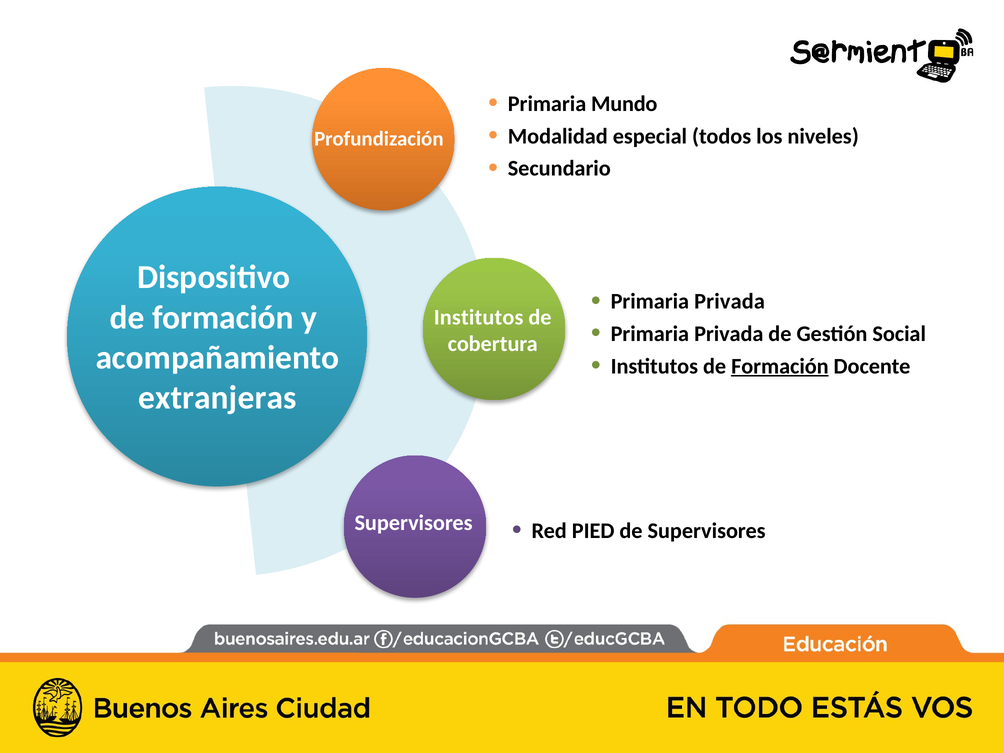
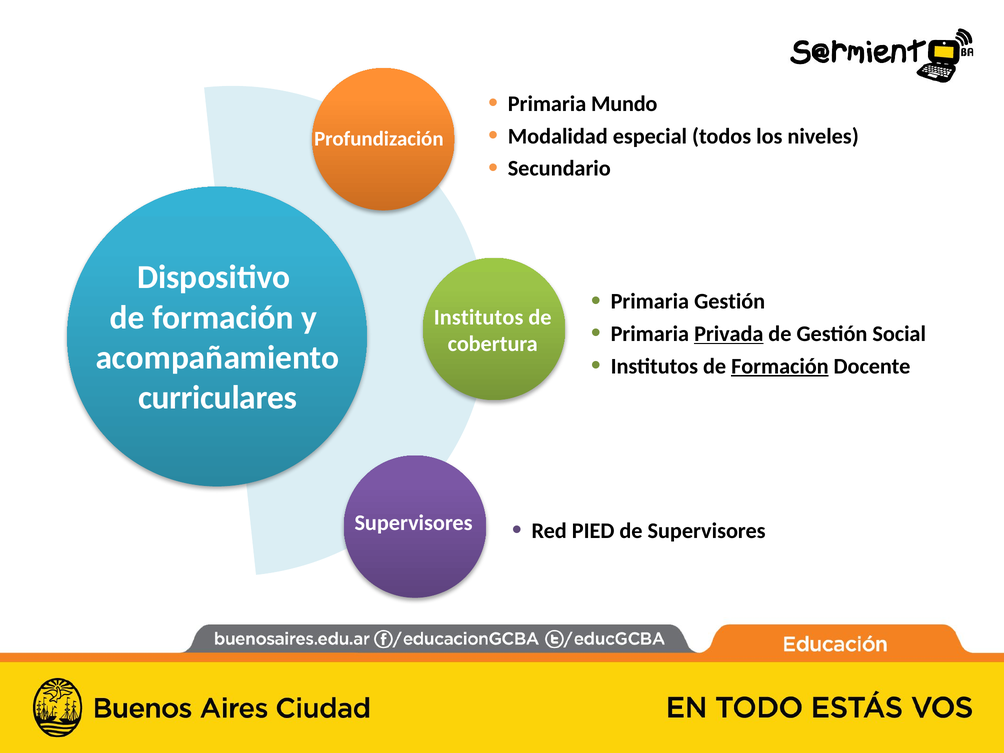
Privada at (730, 302): Privada -> Gestión
Privada at (729, 334) underline: none -> present
extranjeras: extranjeras -> curriculares
